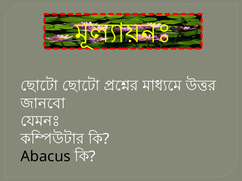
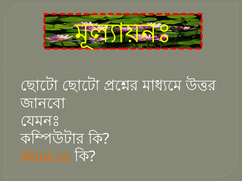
Abacus colour: black -> orange
